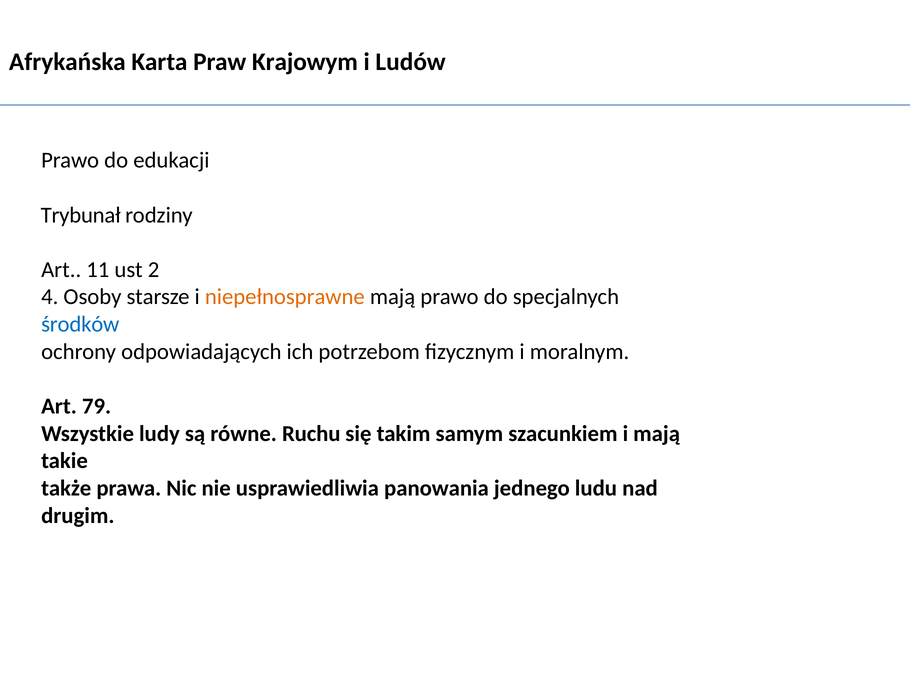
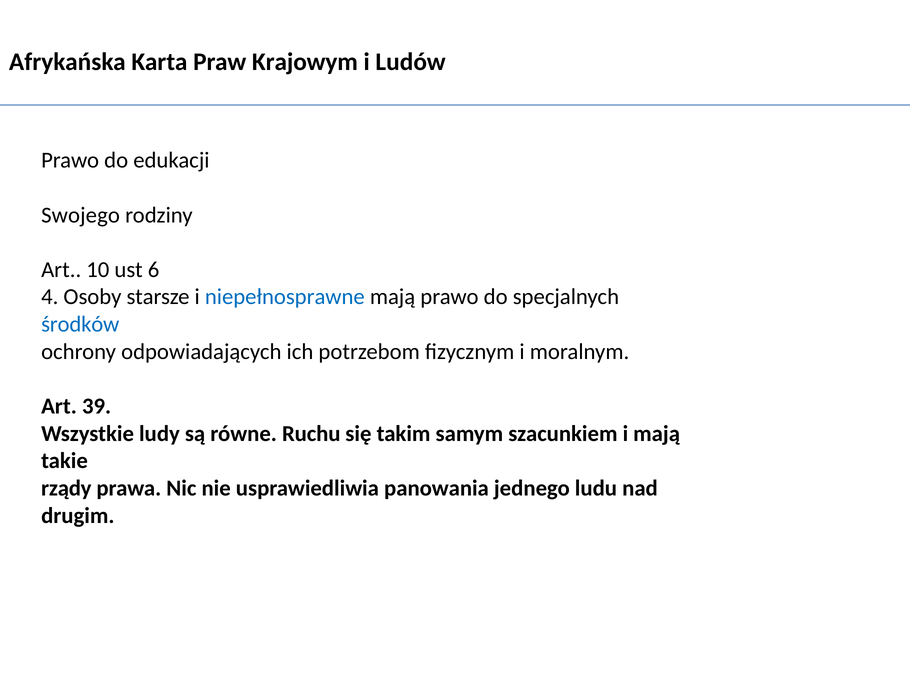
Trybunał: Trybunał -> Swojego
11: 11 -> 10
2: 2 -> 6
niepełnosprawne colour: orange -> blue
79: 79 -> 39
także: także -> rządy
